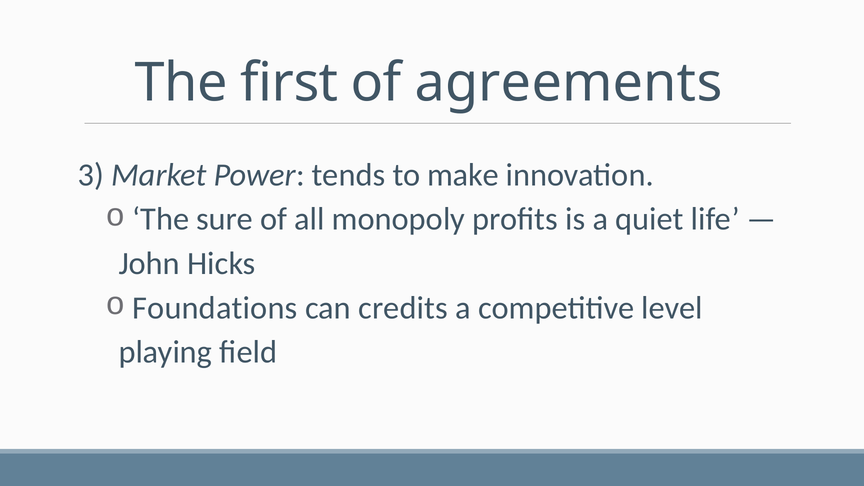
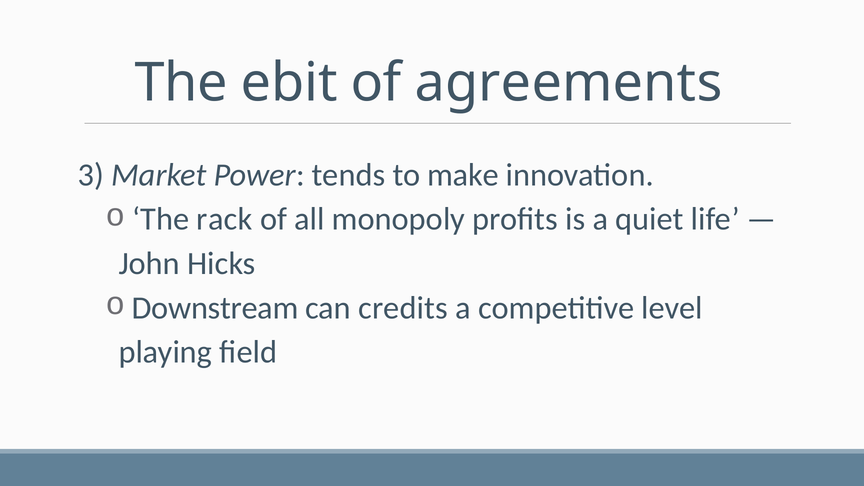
first: first -> ebit
sure: sure -> rack
Foundations: Foundations -> Downstream
